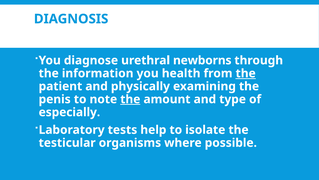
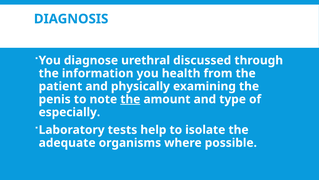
newborns: newborns -> discussed
the at (246, 73) underline: present -> none
testicular: testicular -> adequate
